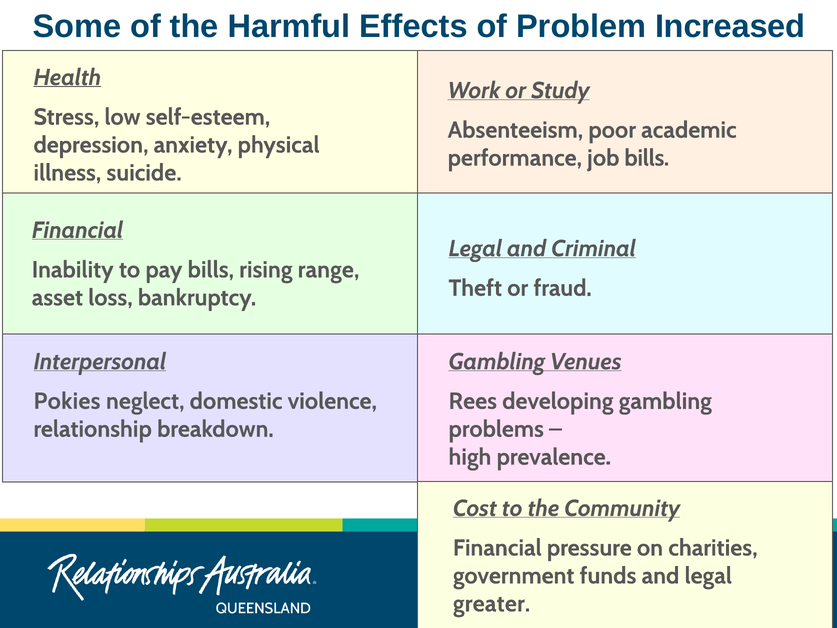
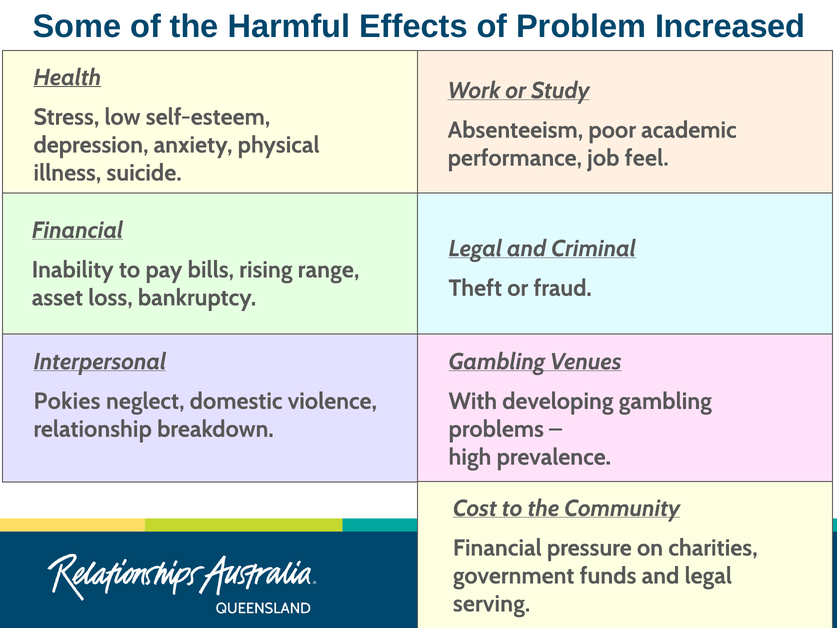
job bills: bills -> feel
Rees: Rees -> With
greater: greater -> serving
